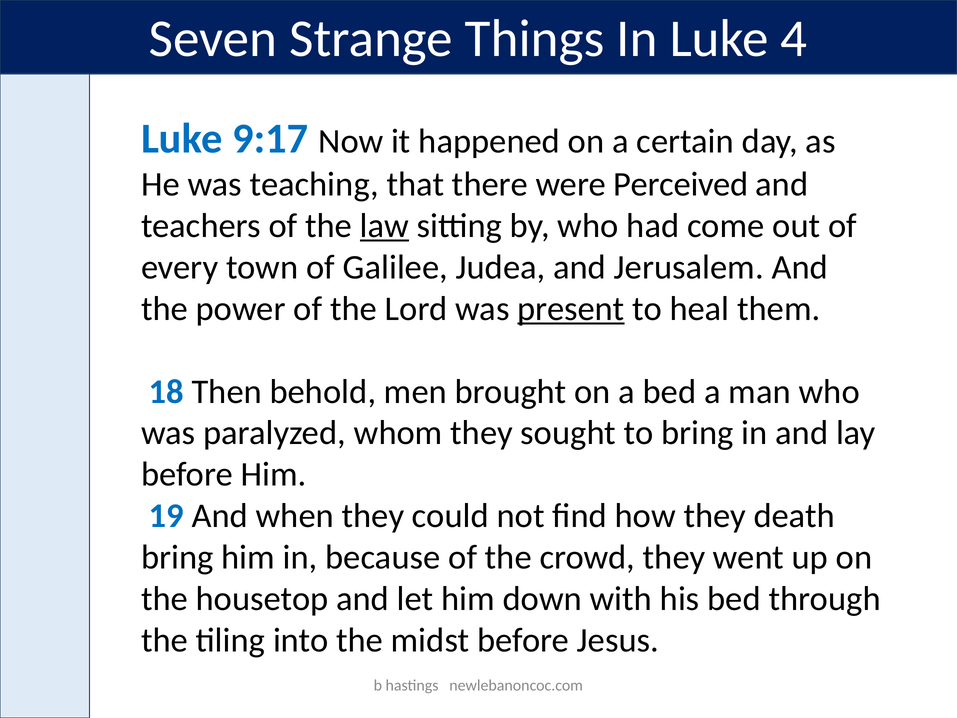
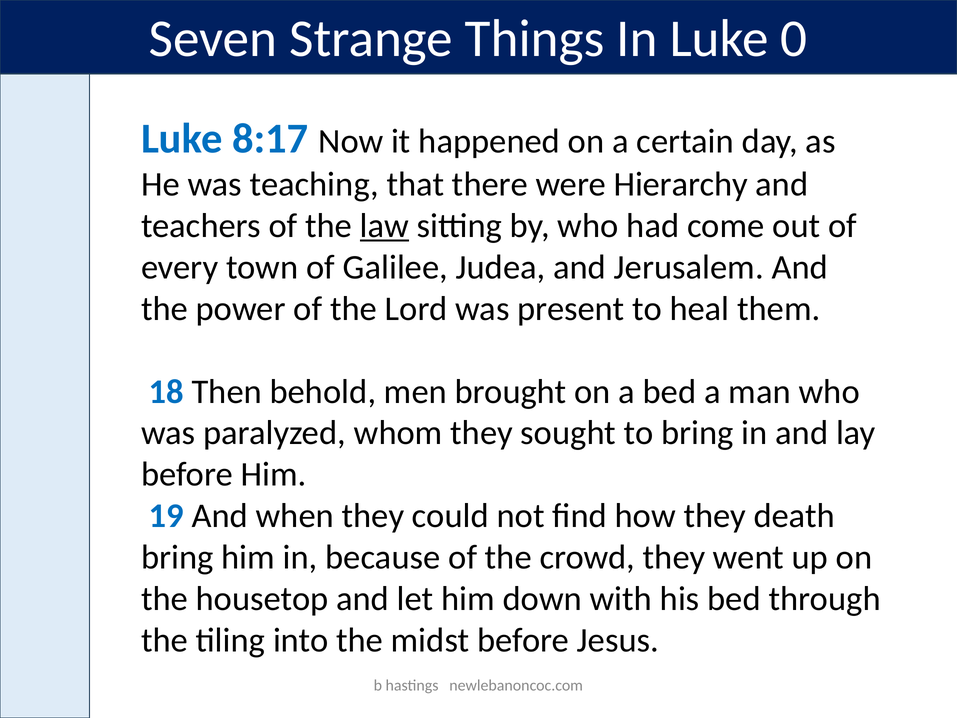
4: 4 -> 0
9:17: 9:17 -> 8:17
Perceived: Perceived -> Hierarchy
present underline: present -> none
